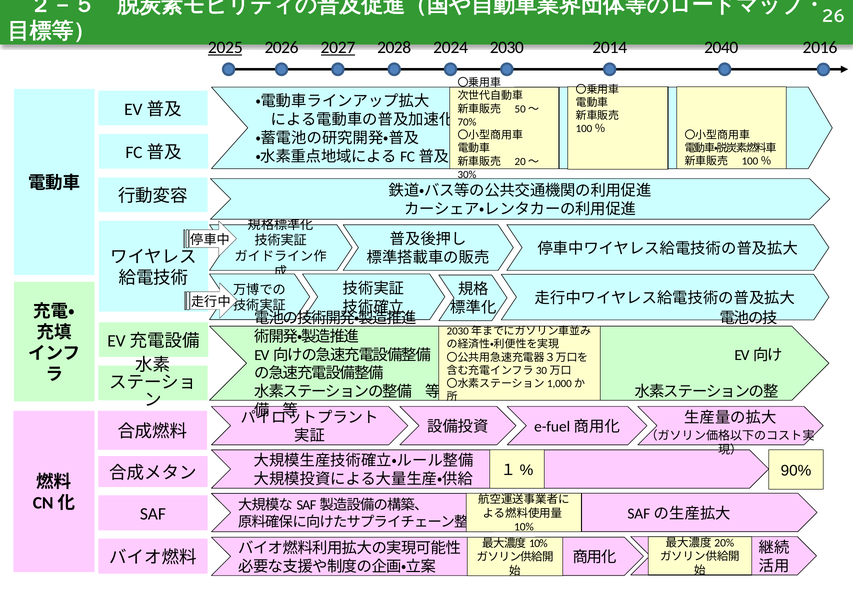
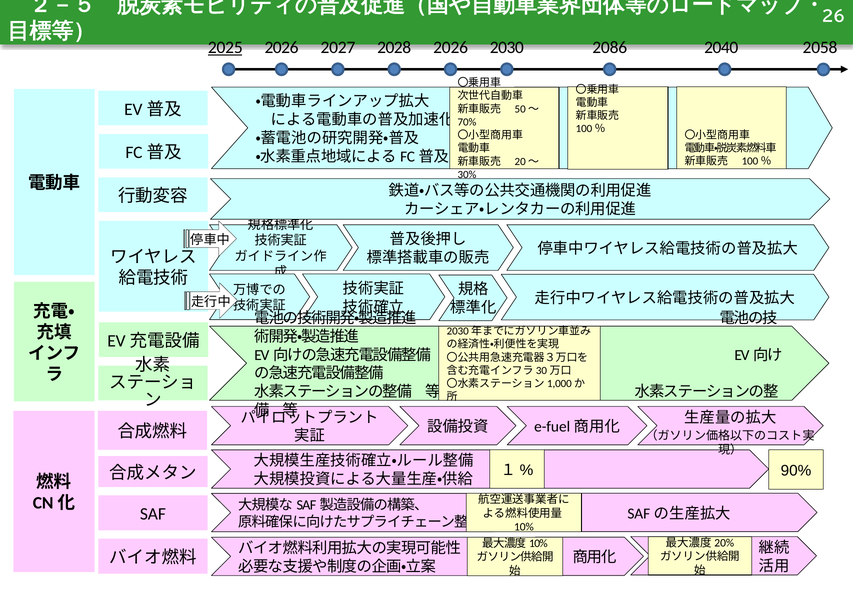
2027 underline: present -> none
2028 2024: 2024 -> 2026
2014: 2014 -> 2086
2016: 2016 -> 2058
